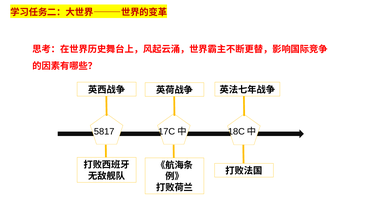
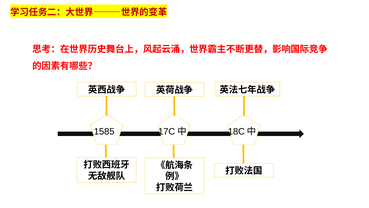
5817: 5817 -> 1585
